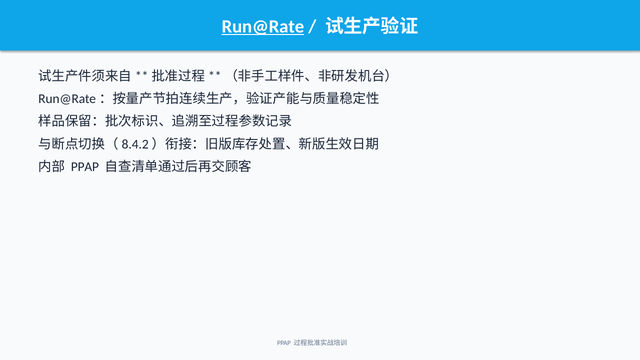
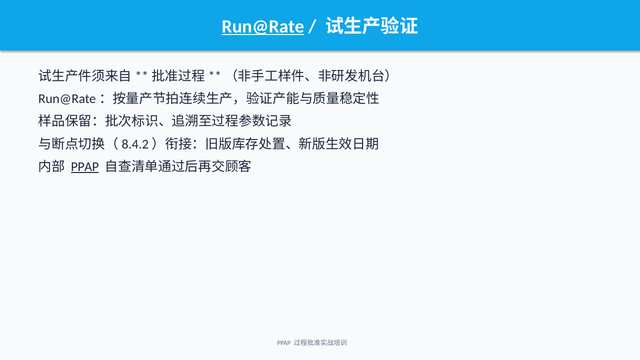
PPAP at (85, 167) underline: none -> present
